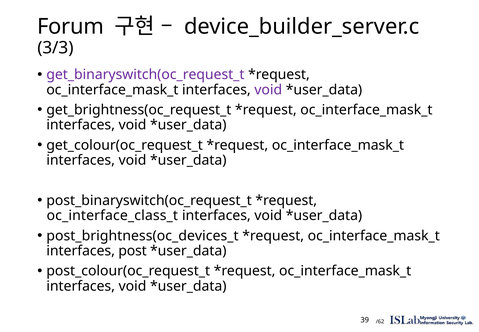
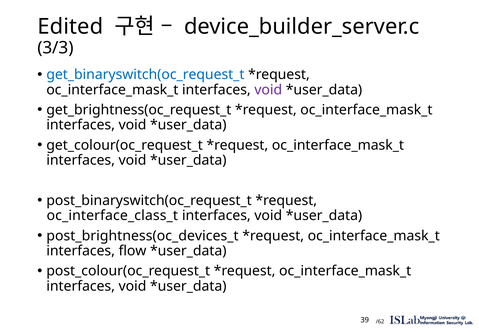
Forum: Forum -> Edited
get_binaryswitch(oc_request_t colour: purple -> blue
post: post -> flow
